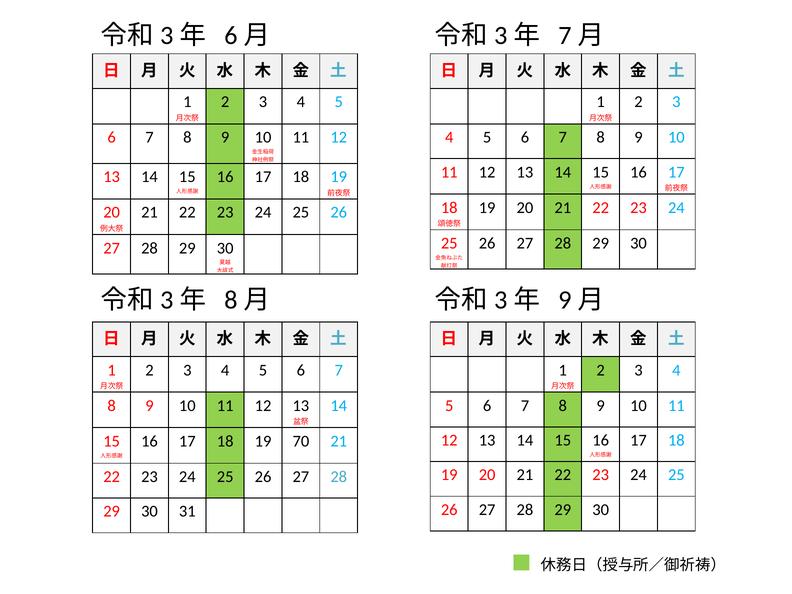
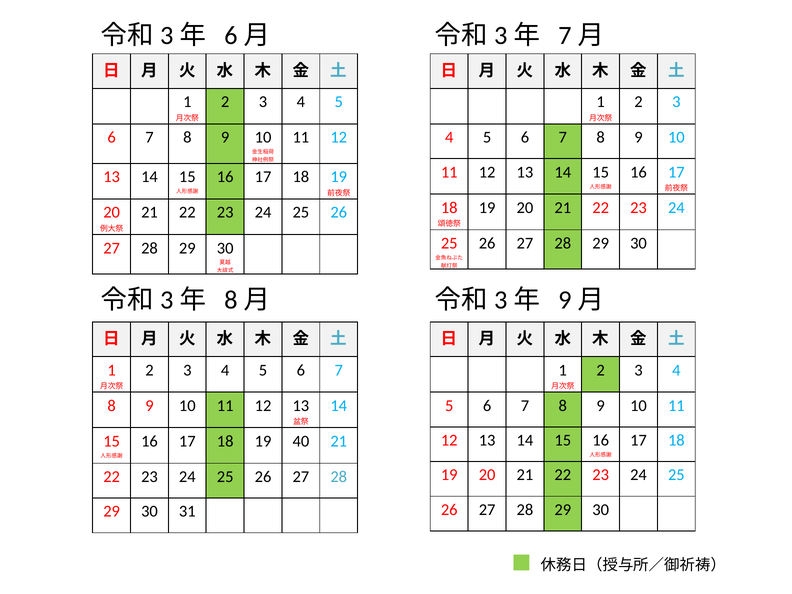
70: 70 -> 40
